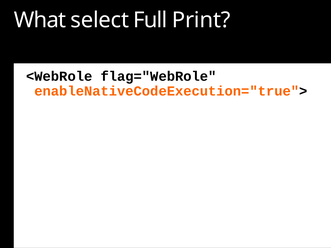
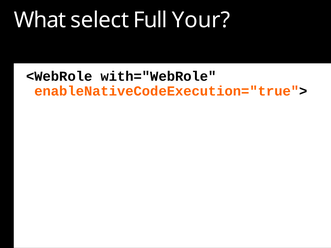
Print: Print -> Your
flag="WebRole: flag="WebRole -> with="WebRole
